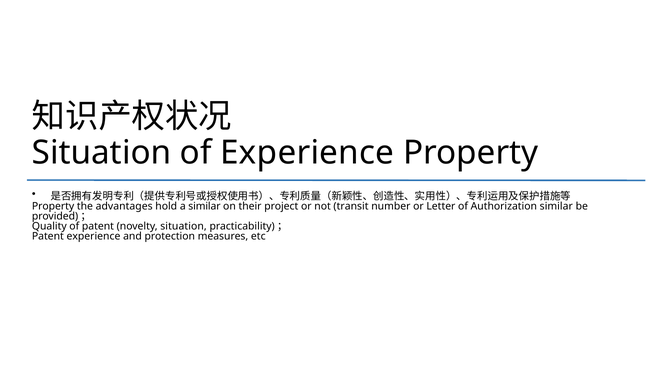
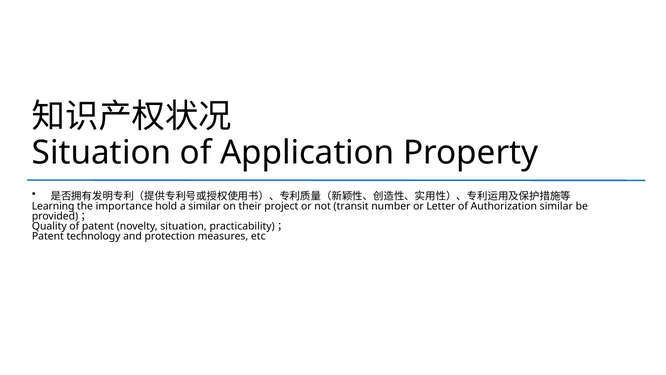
of Experience: Experience -> Application
Property at (53, 206): Property -> Learning
advantages: advantages -> importance
Patent experience: experience -> technology
